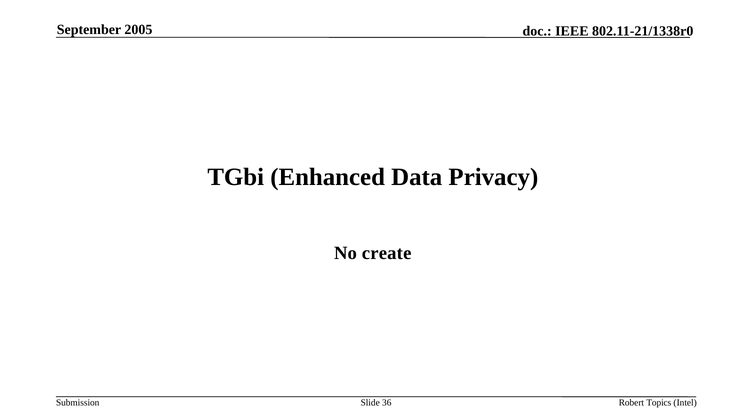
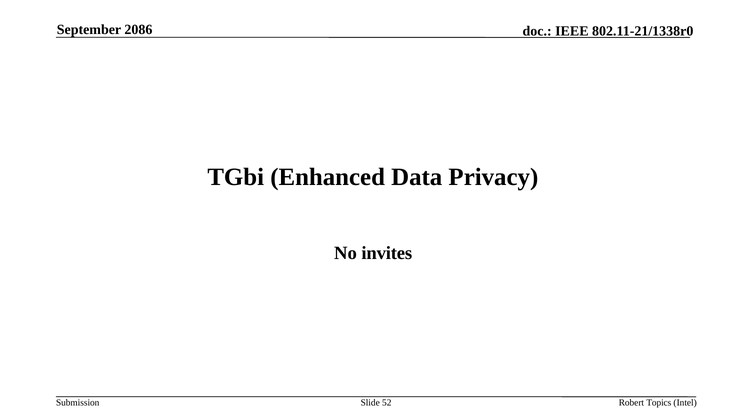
2005: 2005 -> 2086
create: create -> invites
36: 36 -> 52
